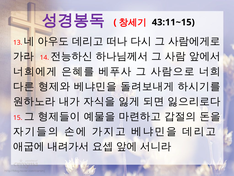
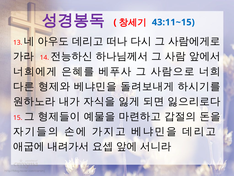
43:11~15 colour: black -> blue
